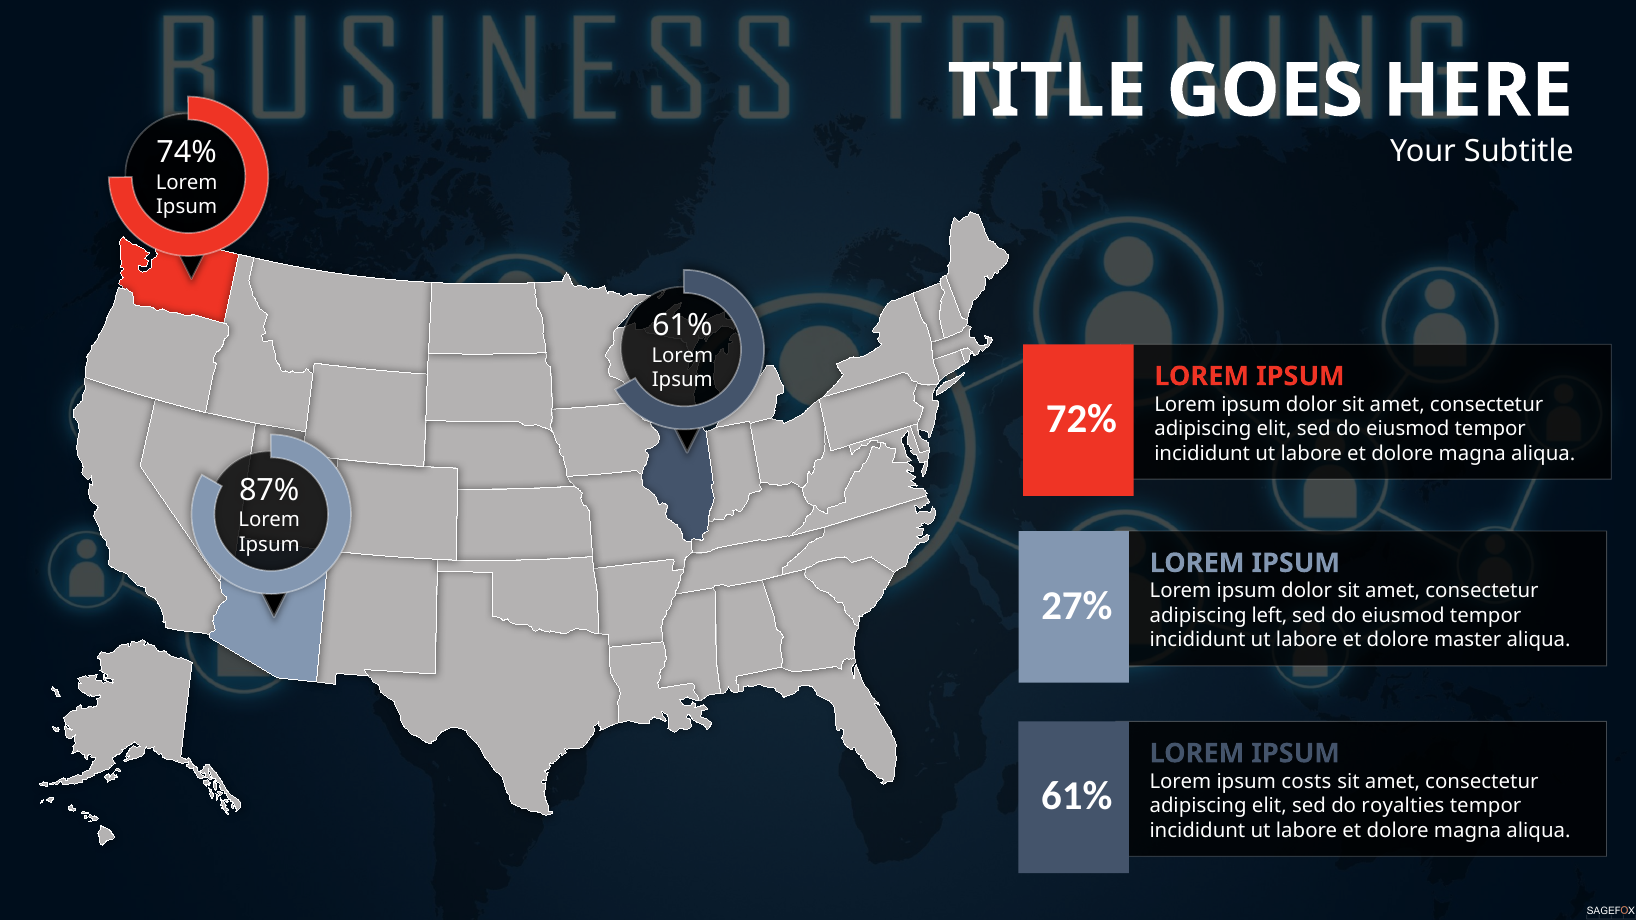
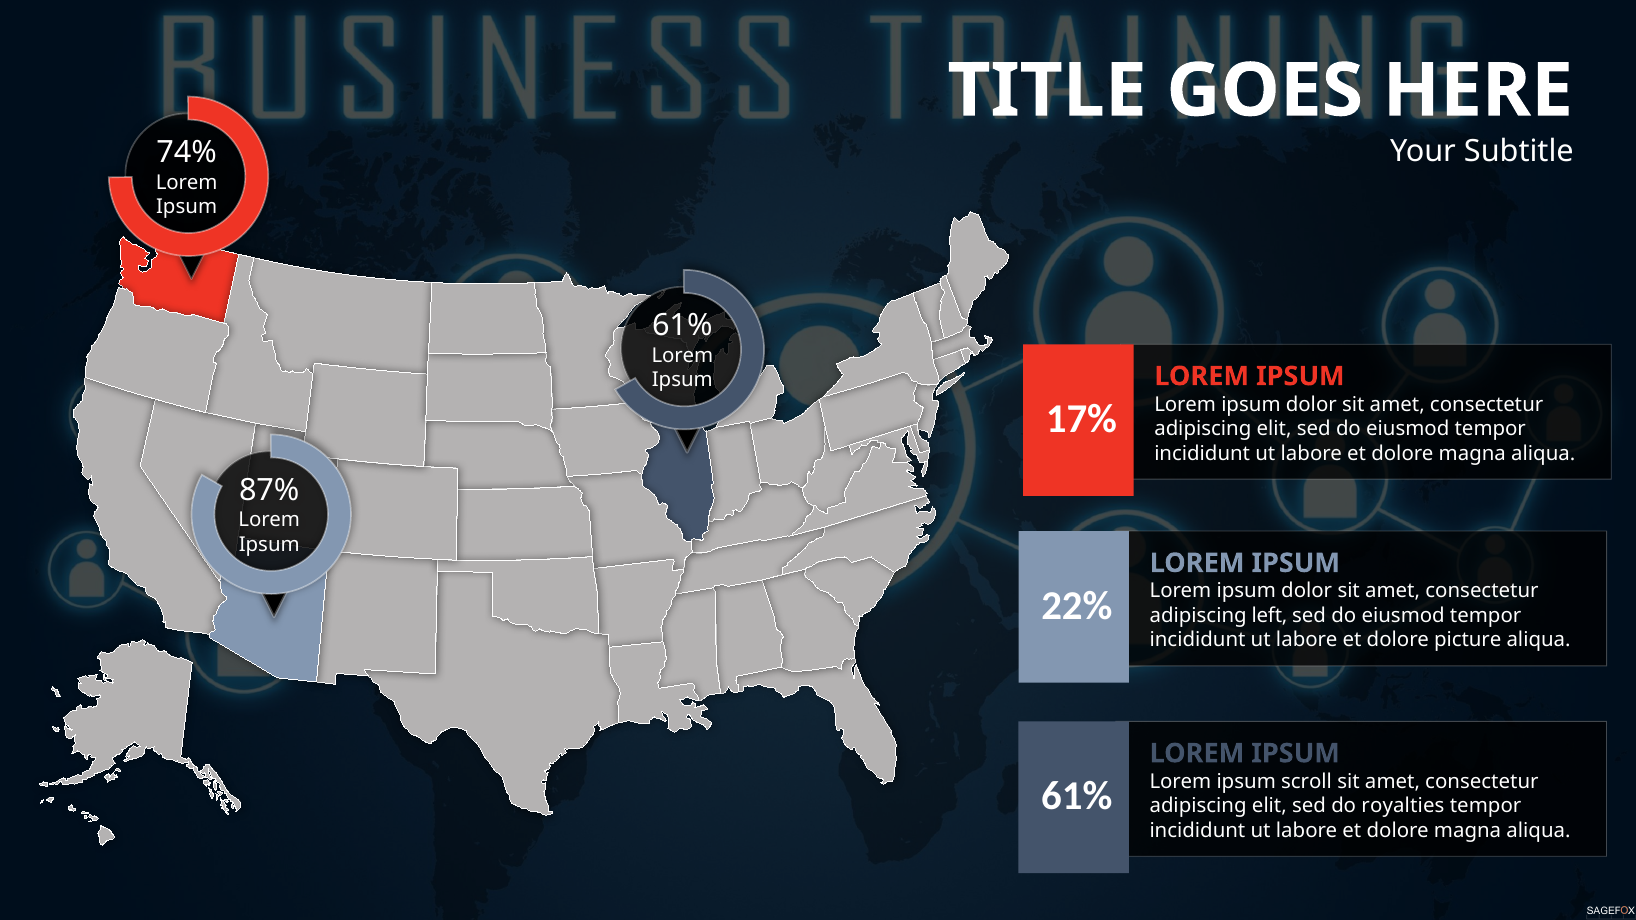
72%: 72% -> 17%
27%: 27% -> 22%
master: master -> picture
costs: costs -> scroll
